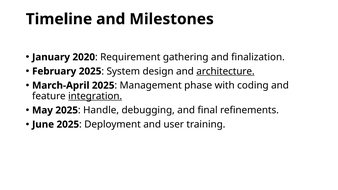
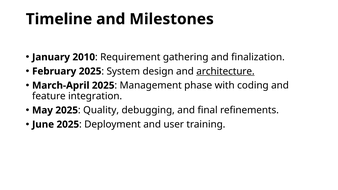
2020: 2020 -> 2010
integration underline: present -> none
Handle: Handle -> Quality
